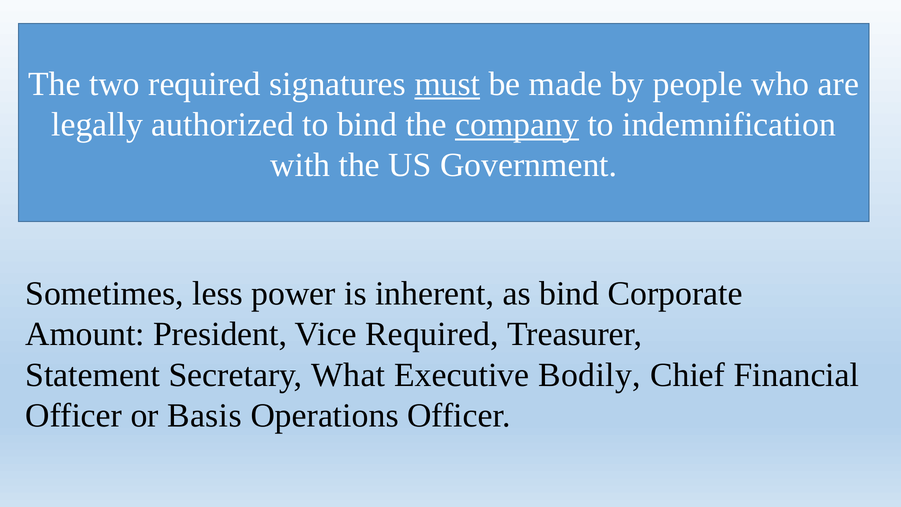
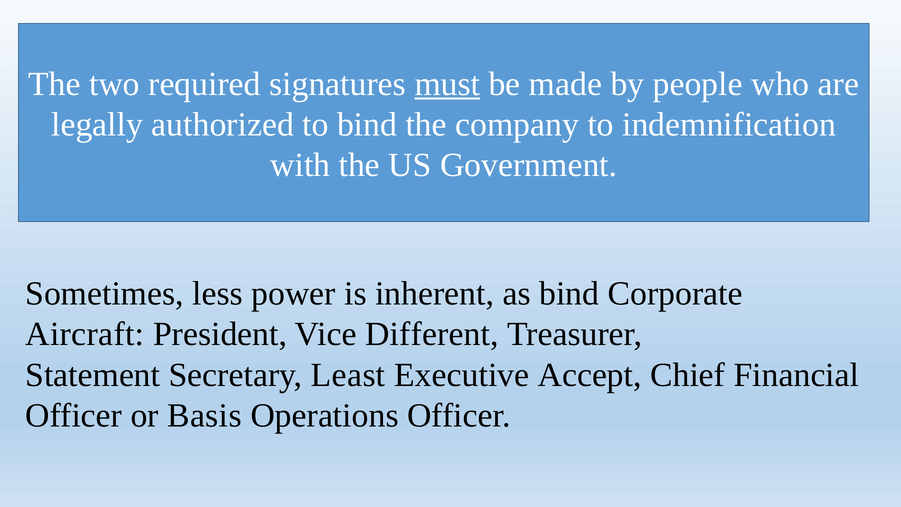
company underline: present -> none
Amount: Amount -> Aircraft
Vice Required: Required -> Different
What: What -> Least
Bodily: Bodily -> Accept
